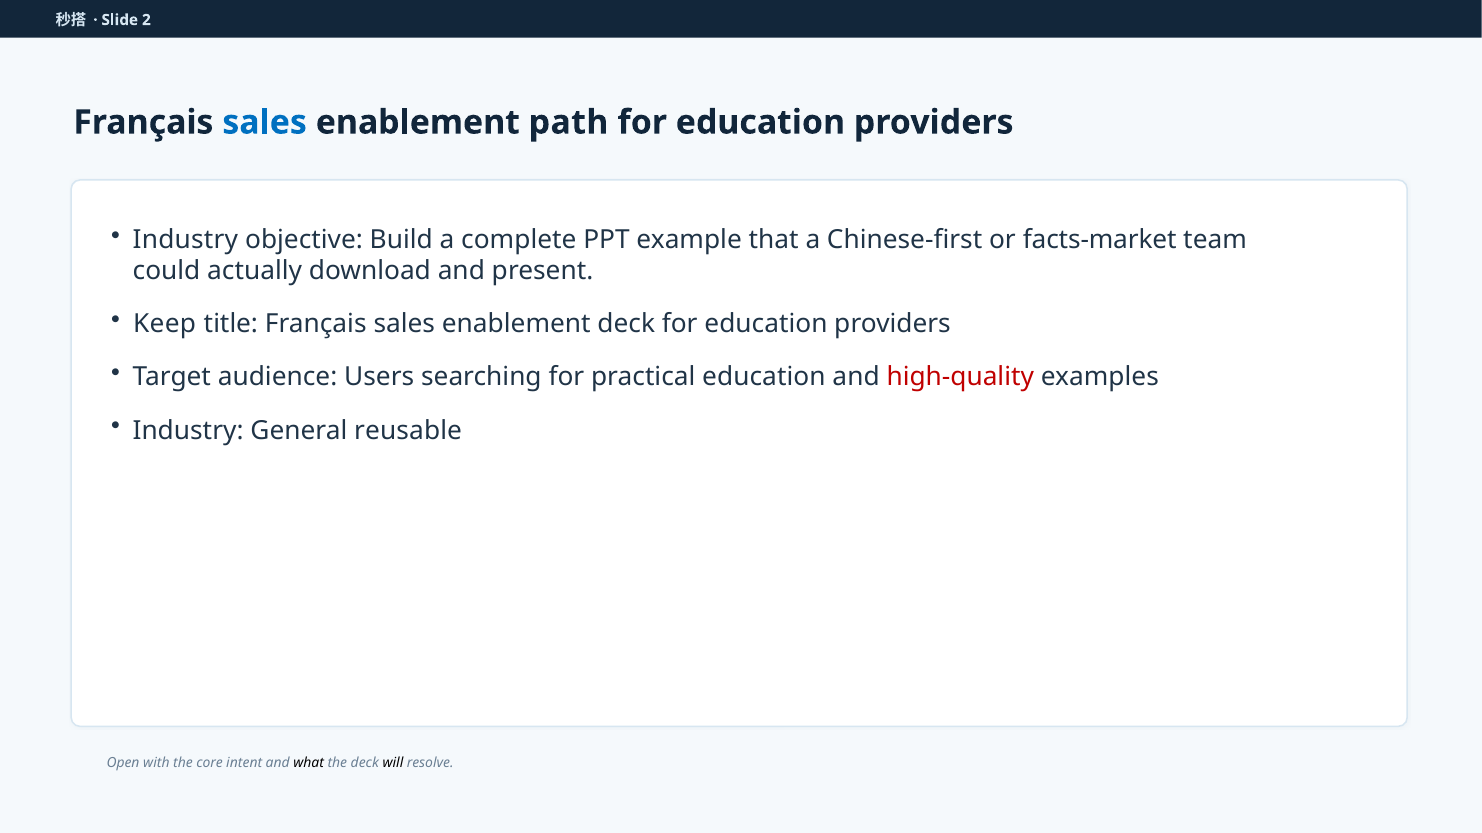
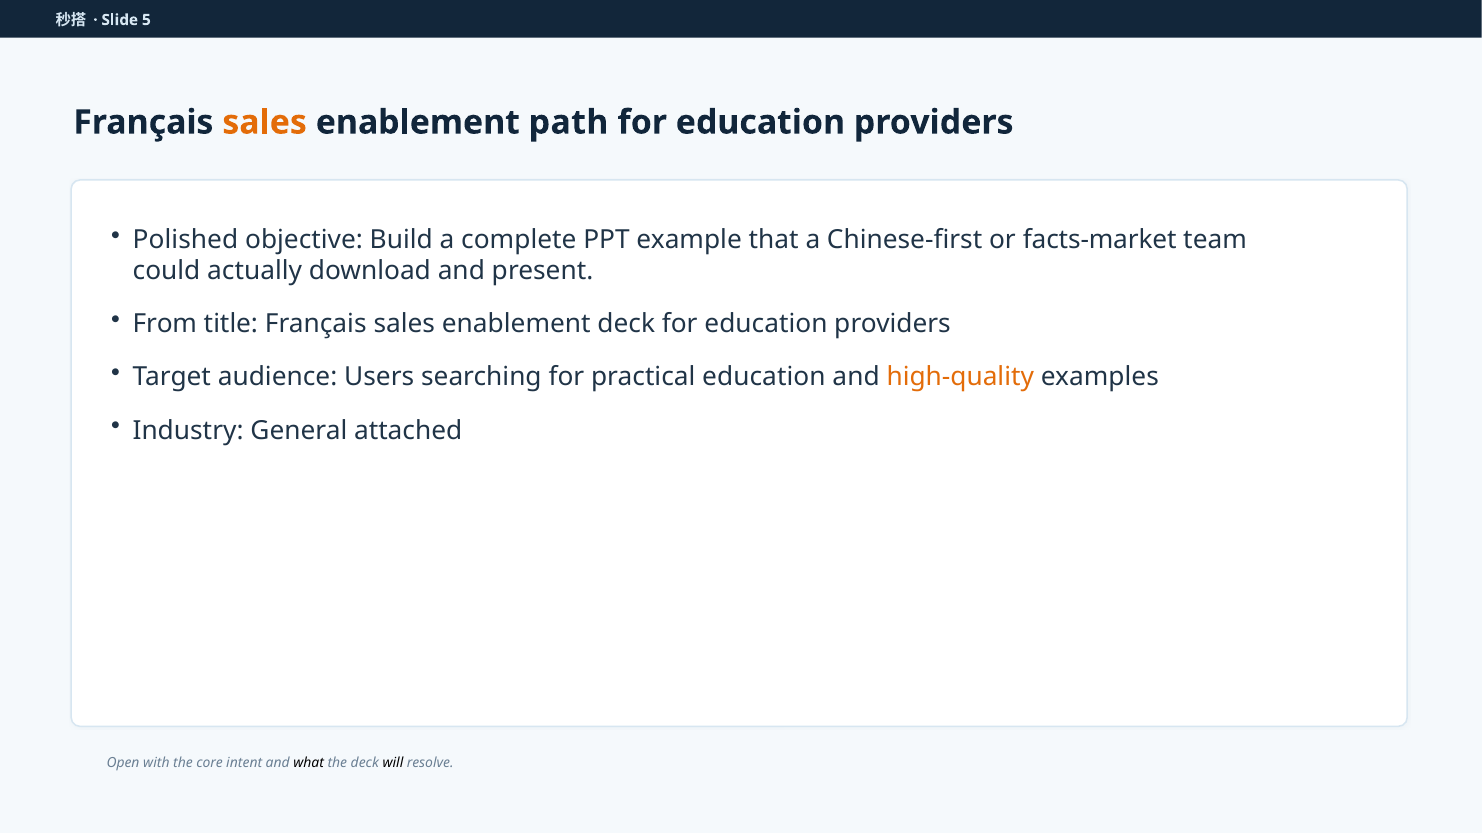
2: 2 -> 5
sales at (265, 122) colour: blue -> orange
Industry at (185, 240): Industry -> Polished
Keep: Keep -> From
high-quality colour: red -> orange
reusable: reusable -> attached
